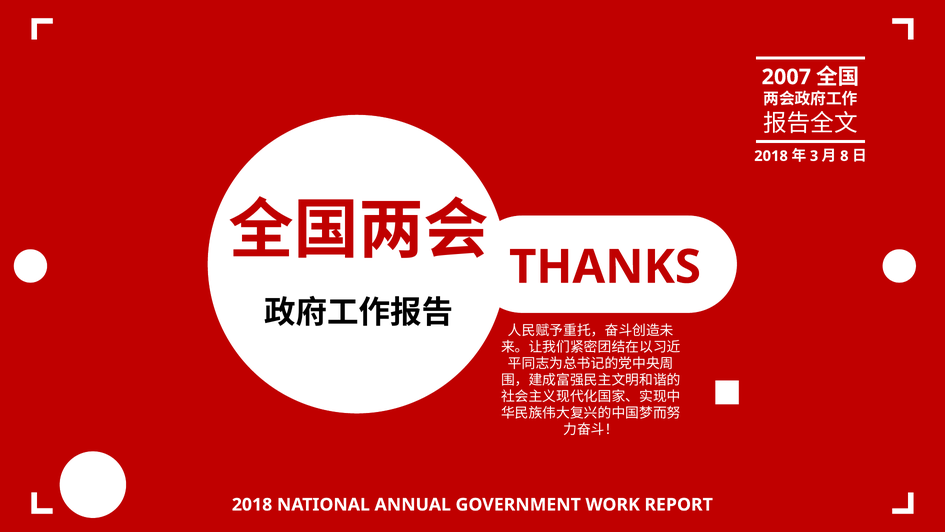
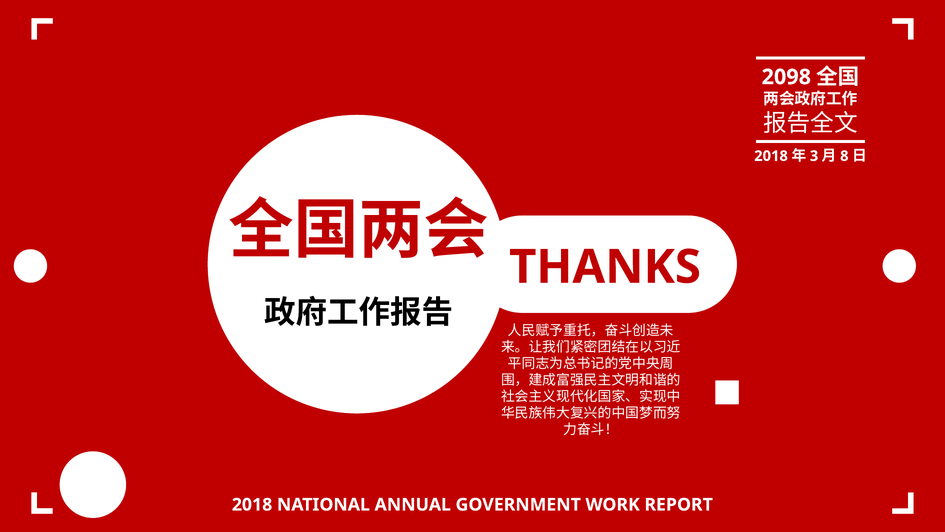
2007: 2007 -> 2098
